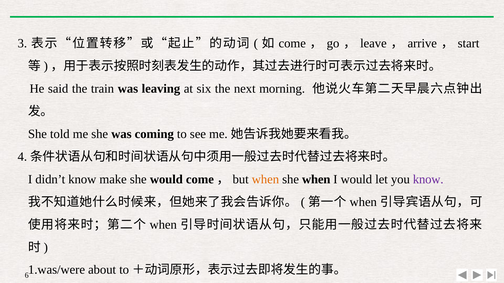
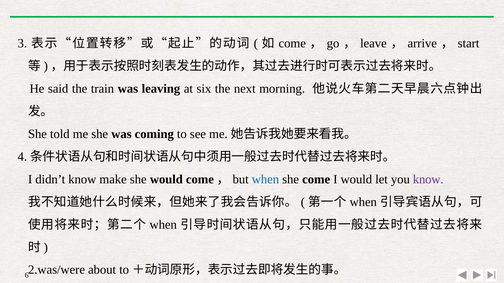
when at (265, 180) colour: orange -> blue
she when: when -> come
1.was/were: 1.was/were -> 2.was/were
